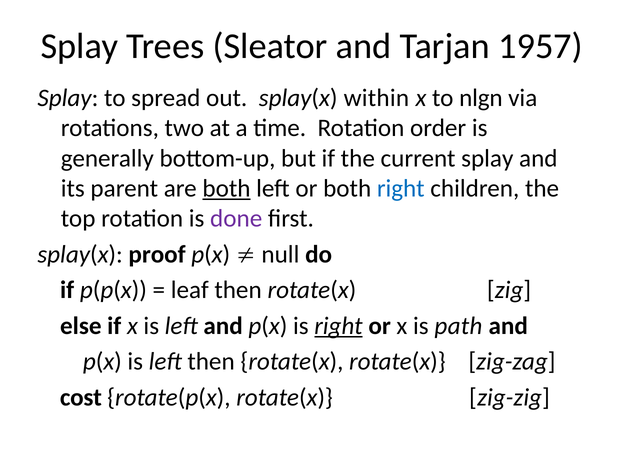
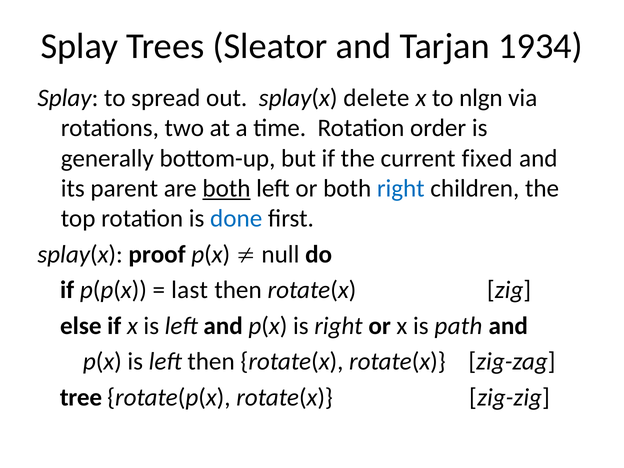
1957: 1957 -> 1934
within: within -> delete
current splay: splay -> fixed
done colour: purple -> blue
leaf: leaf -> last
right at (338, 326) underline: present -> none
cost: cost -> tree
